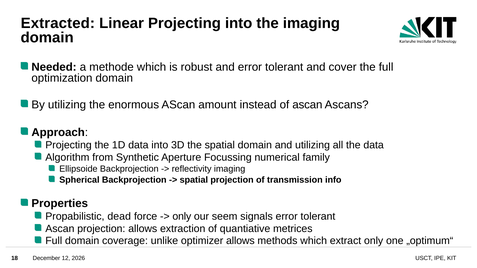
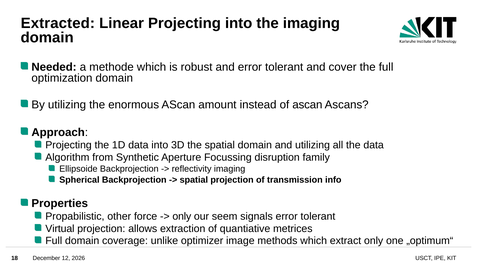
numerical: numerical -> disruption
dead: dead -> other
Ascan at (60, 229): Ascan -> Virtual
optimizer allows: allows -> image
